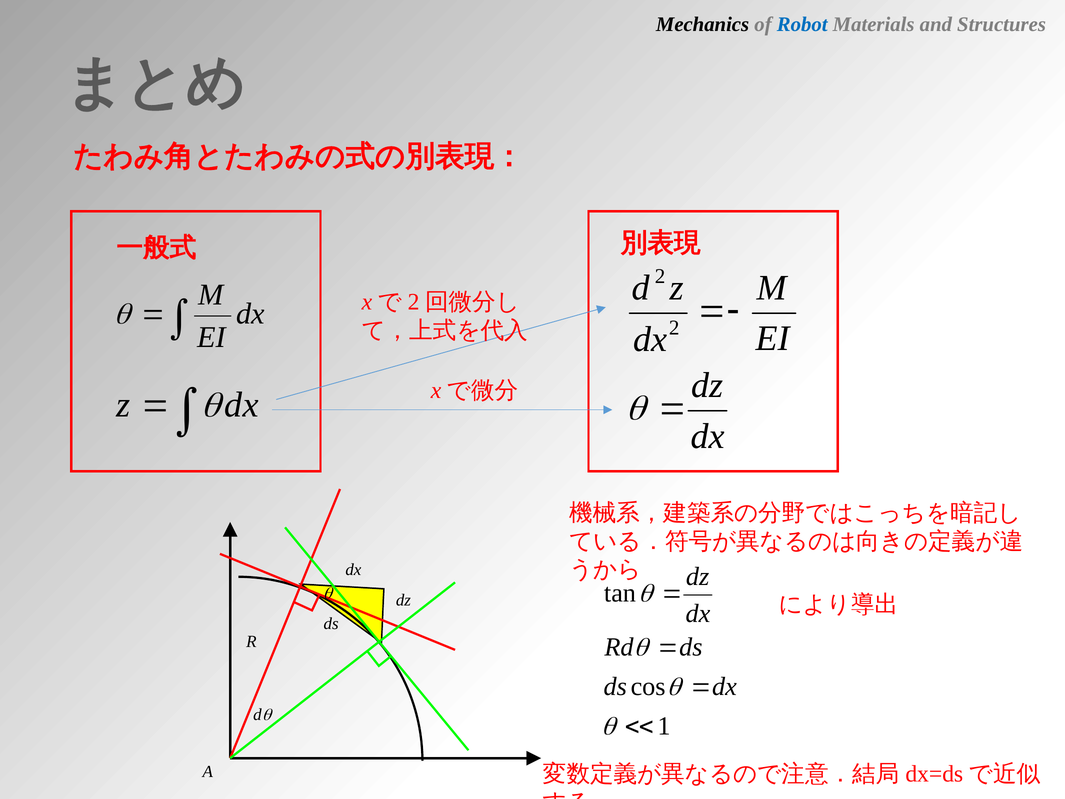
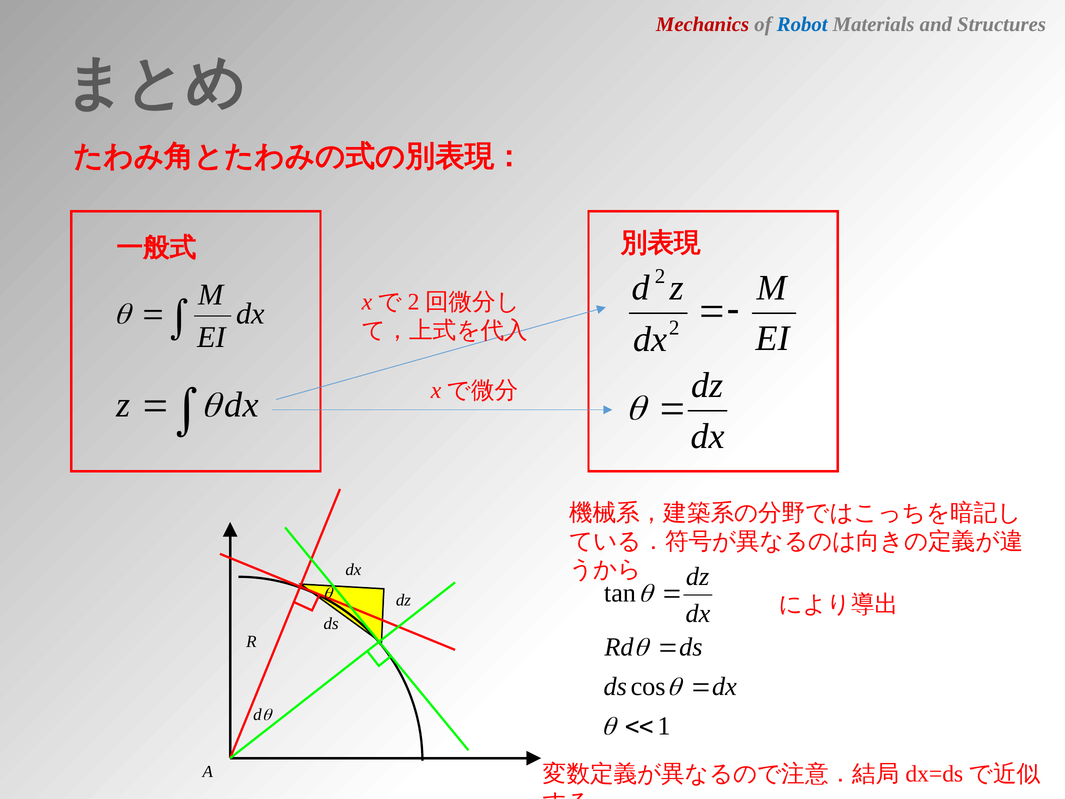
Mechanics colour: black -> red
